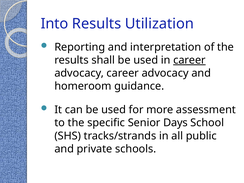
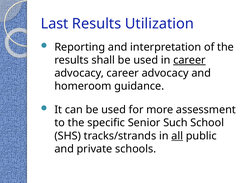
Into: Into -> Last
Days: Days -> Such
all underline: none -> present
